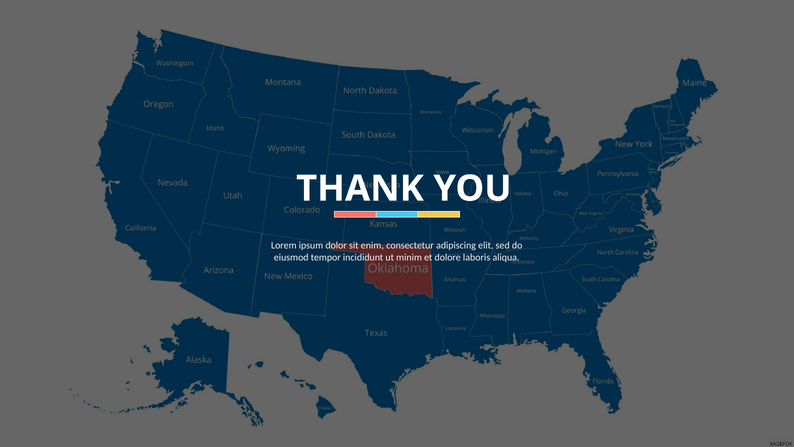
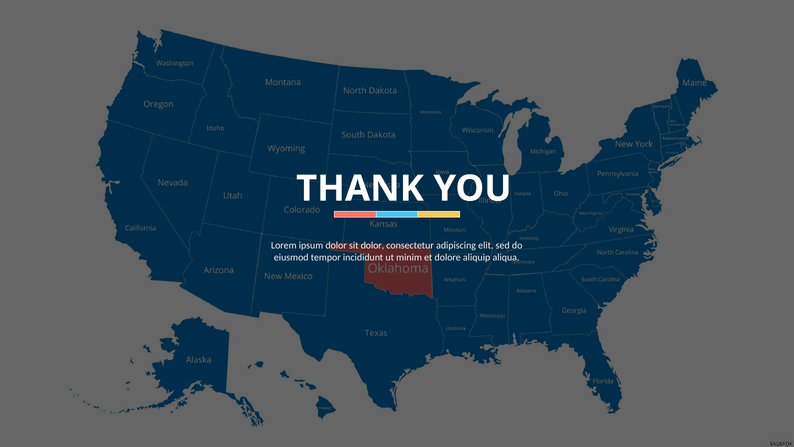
sit enim: enim -> dolor
laboris: laboris -> aliquip
